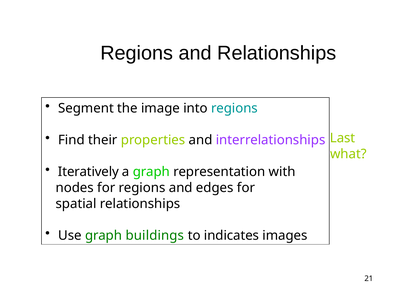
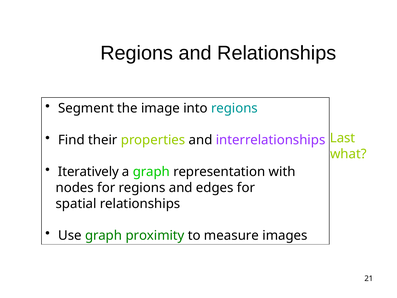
buildings: buildings -> proximity
indicates: indicates -> measure
